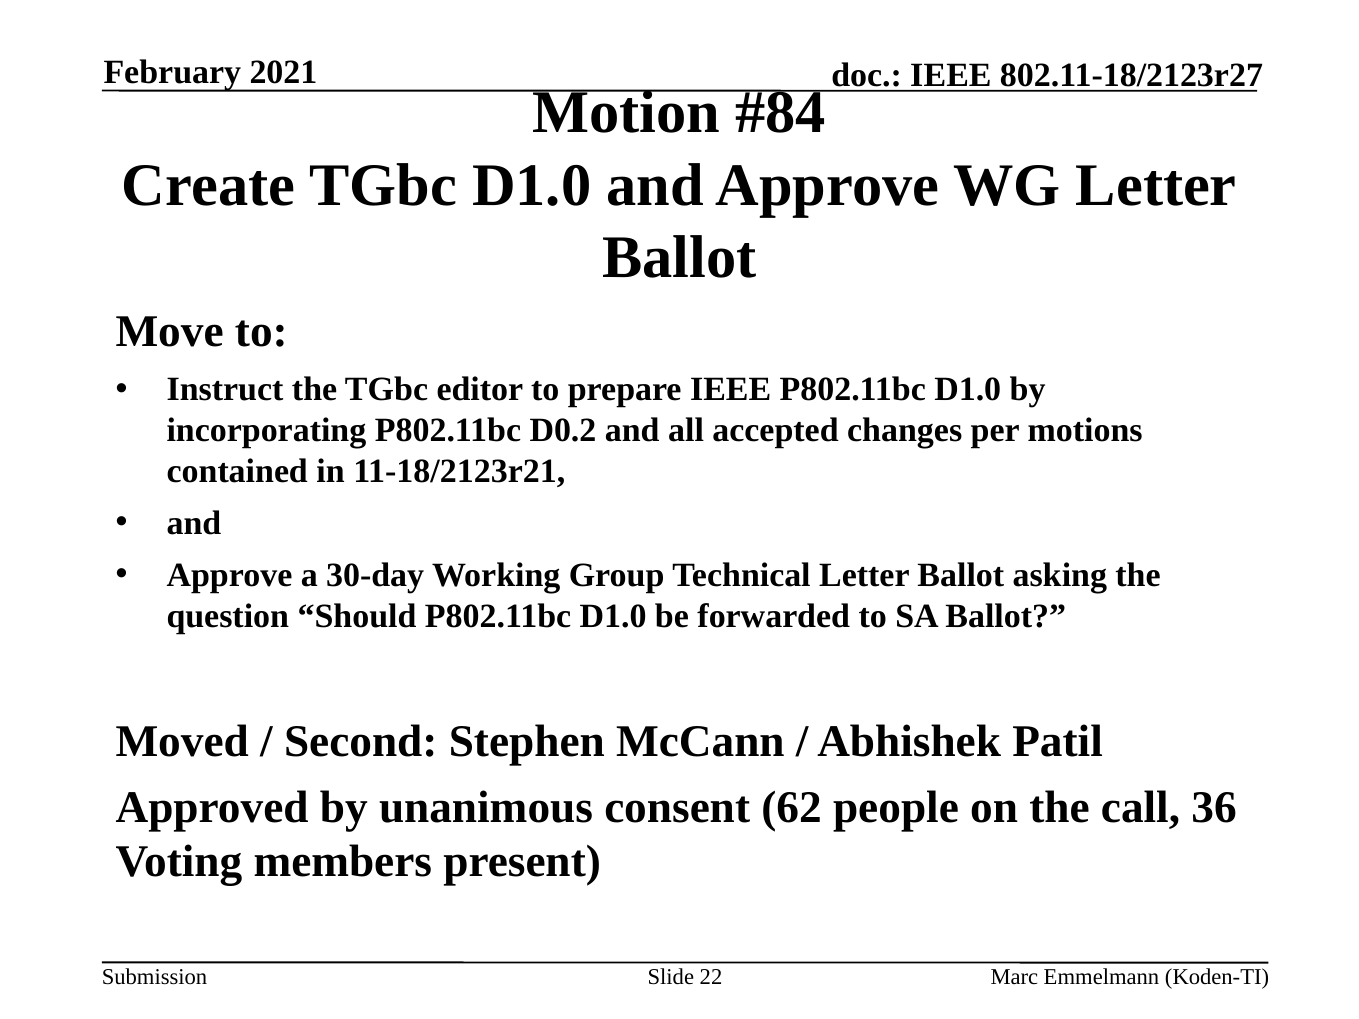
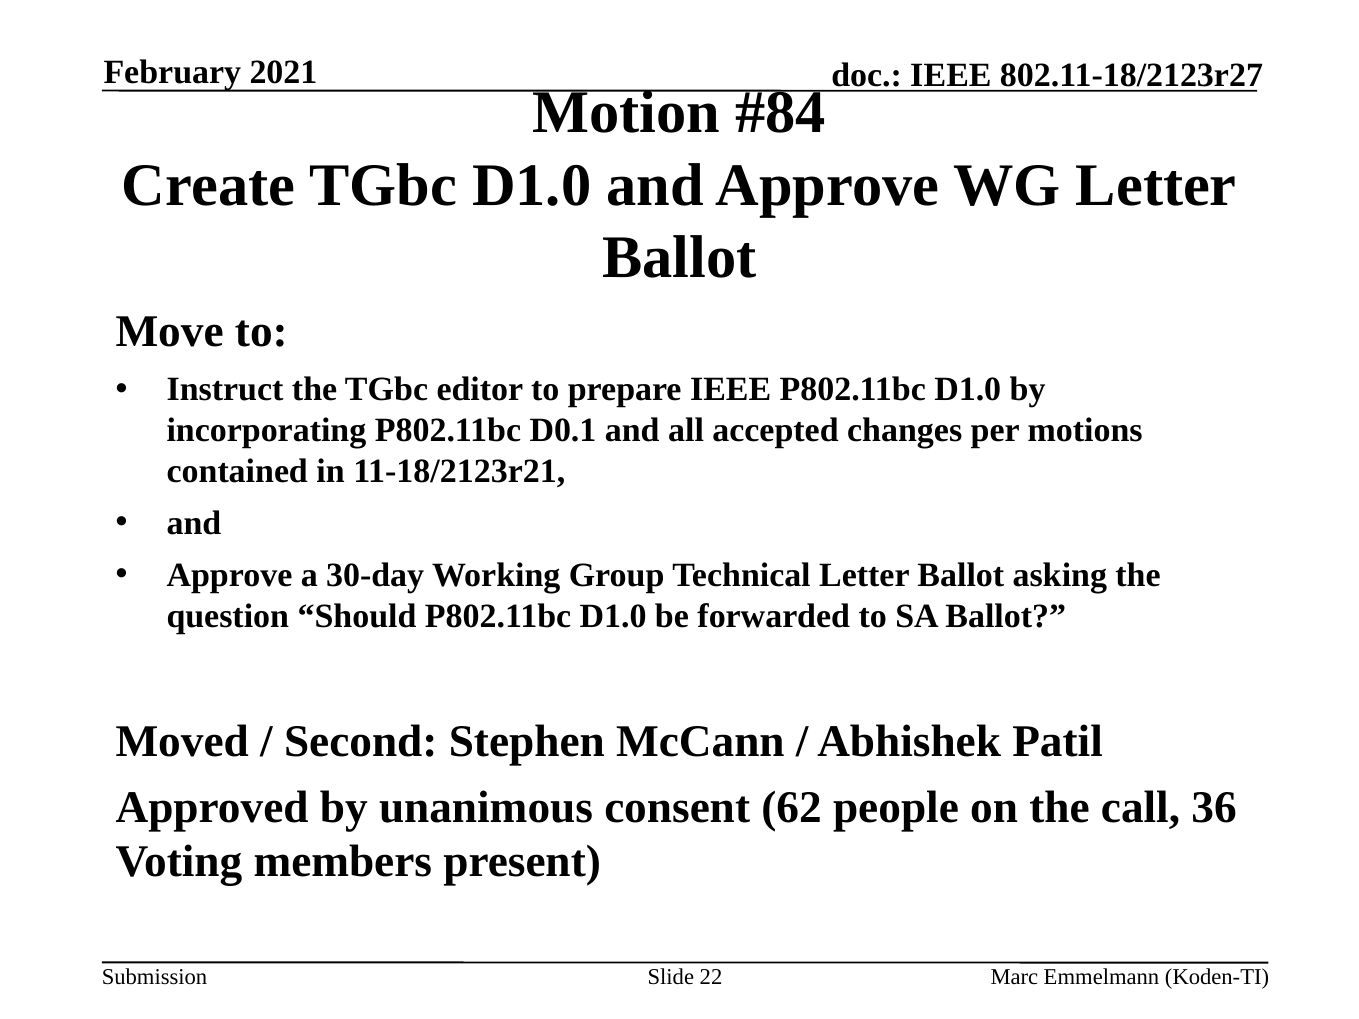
D0.2: D0.2 -> D0.1
